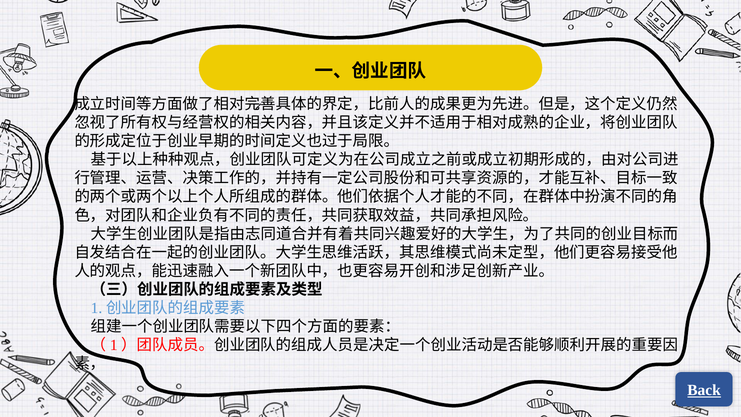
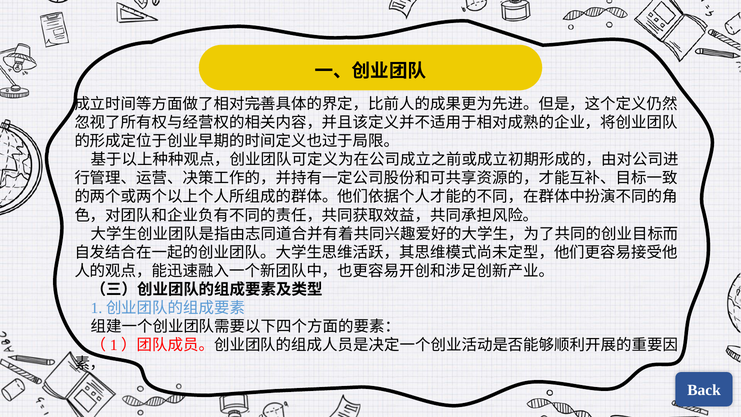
Back underline: present -> none
